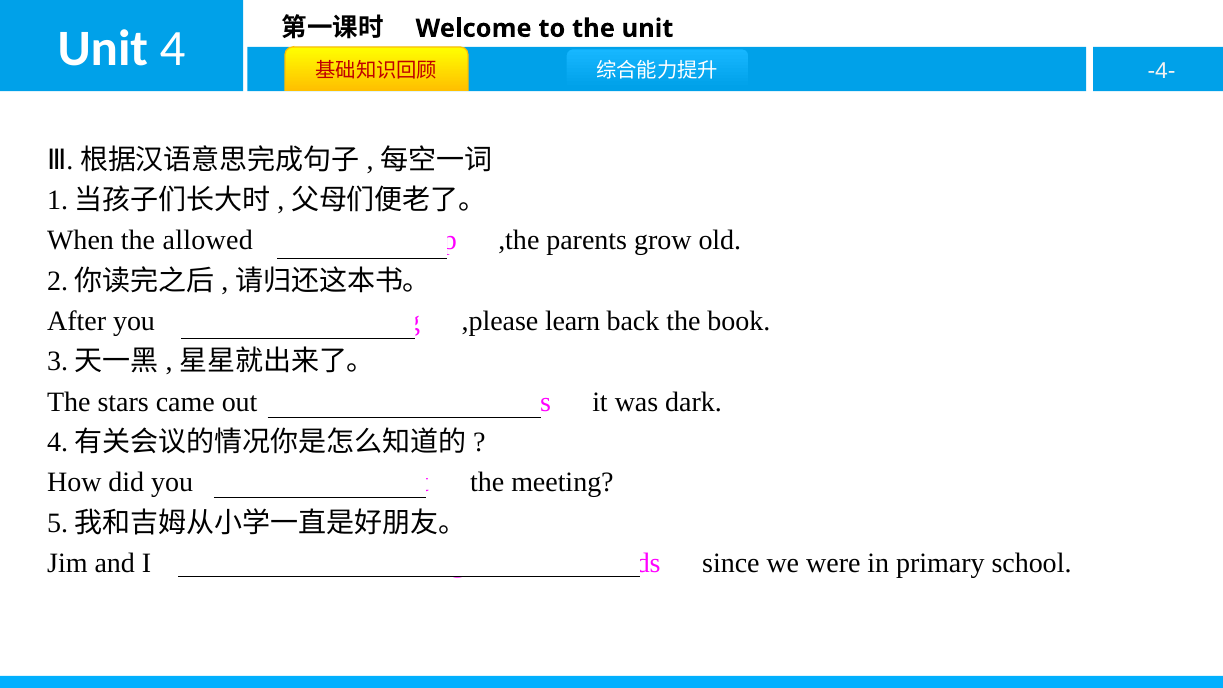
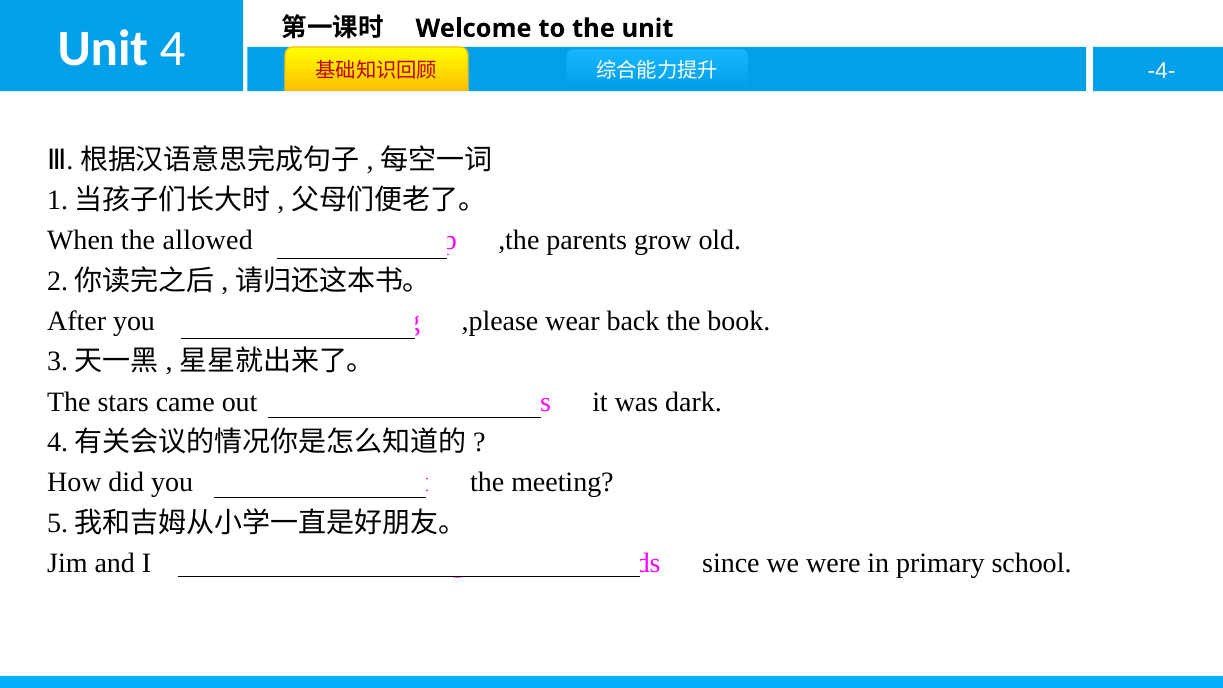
,please learn: learn -> wear
